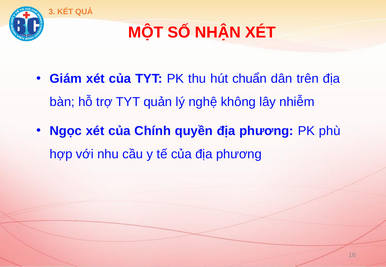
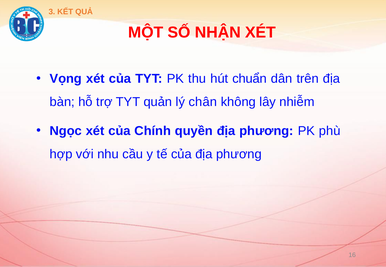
Giám: Giám -> Vọng
nghệ: nghệ -> chân
